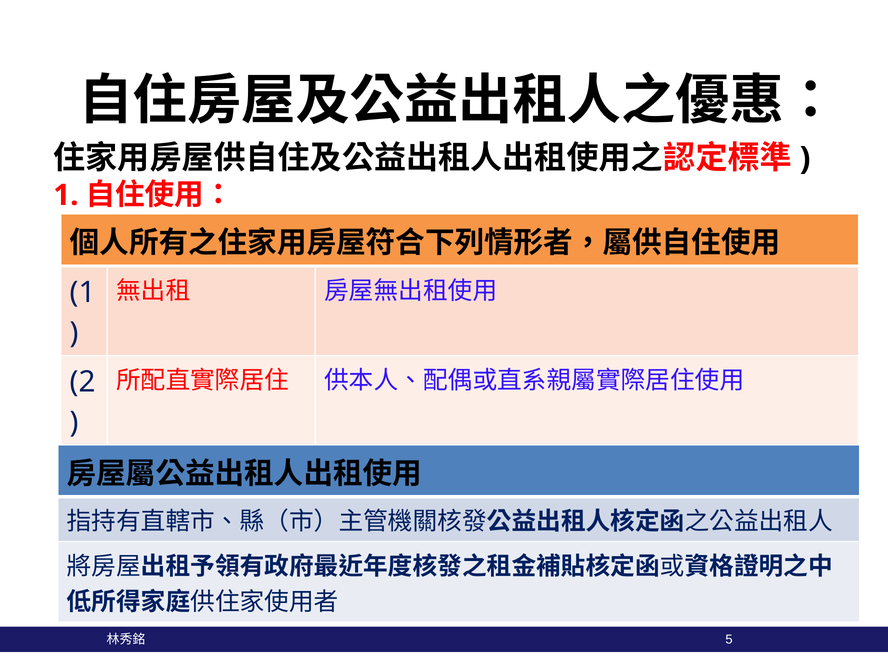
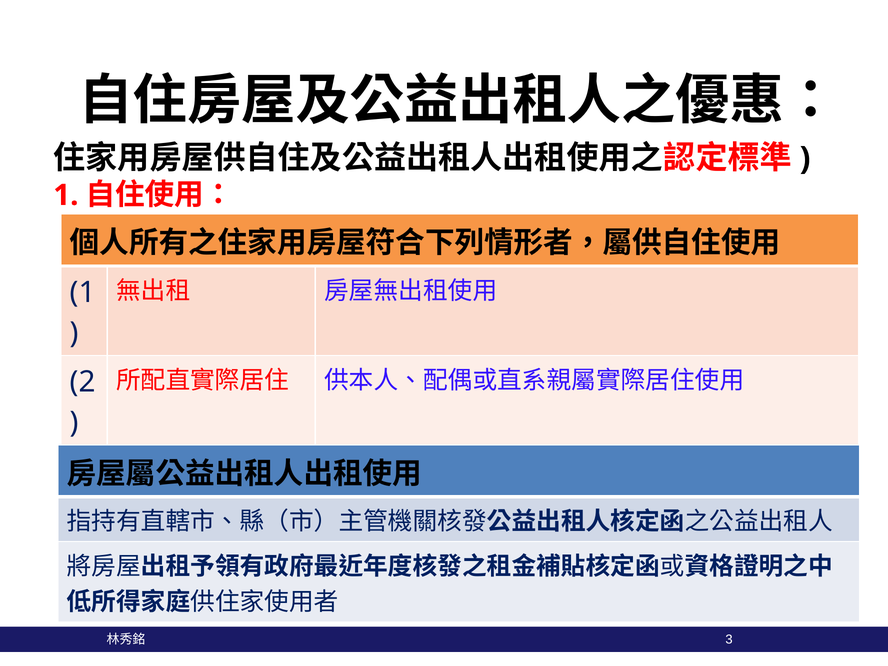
5 at (729, 640): 5 -> 3
